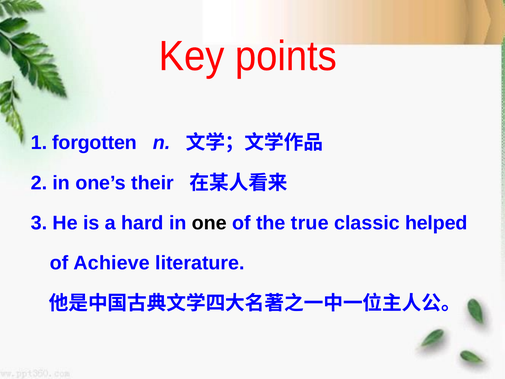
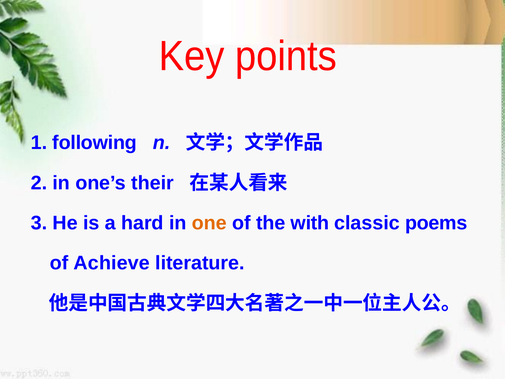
forgotten: forgotten -> following
one colour: black -> orange
true: true -> with
helped: helped -> poems
